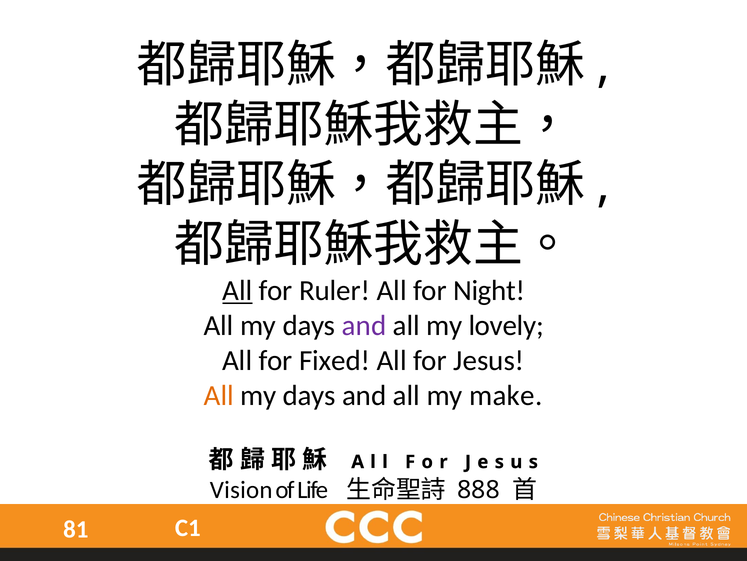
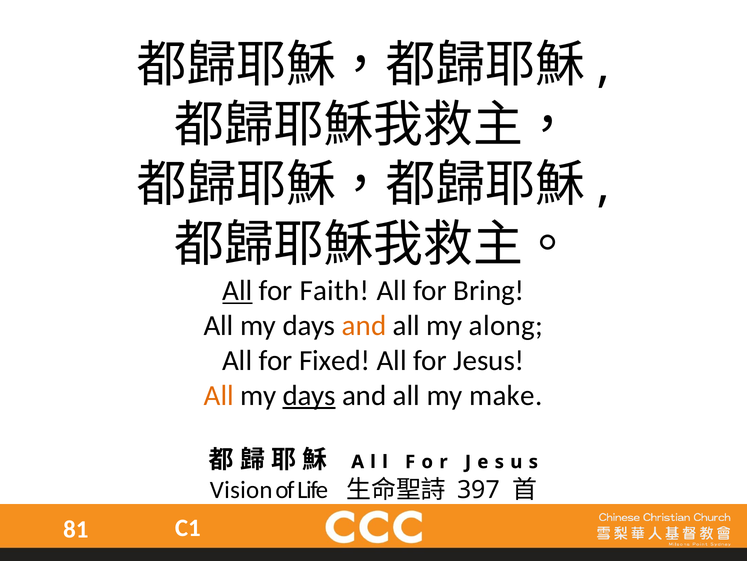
Ruler: Ruler -> Faith
Night: Night -> Bring
and at (364, 325) colour: purple -> orange
lovely: lovely -> along
days at (309, 395) underline: none -> present
888: 888 -> 397
